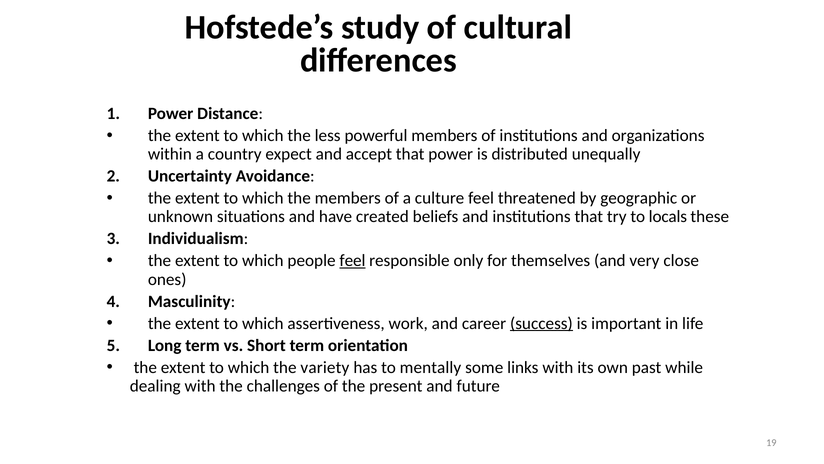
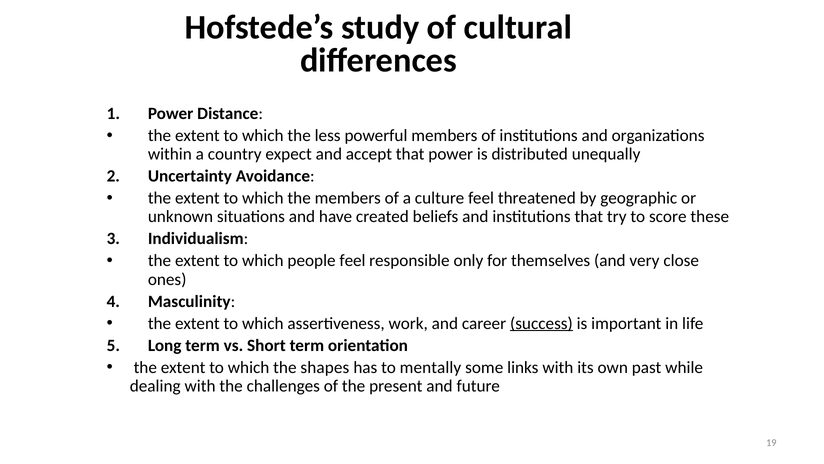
locals: locals -> score
feel at (352, 261) underline: present -> none
variety: variety -> shapes
